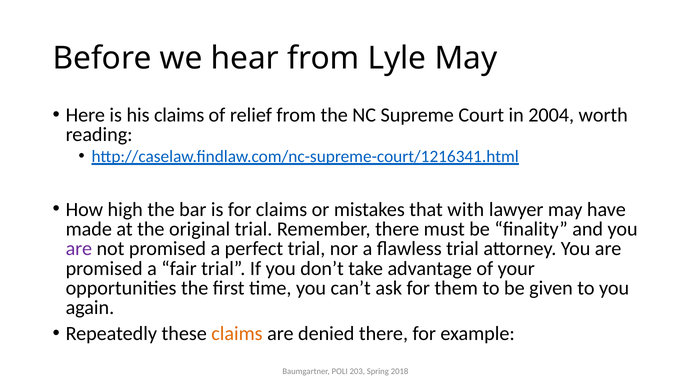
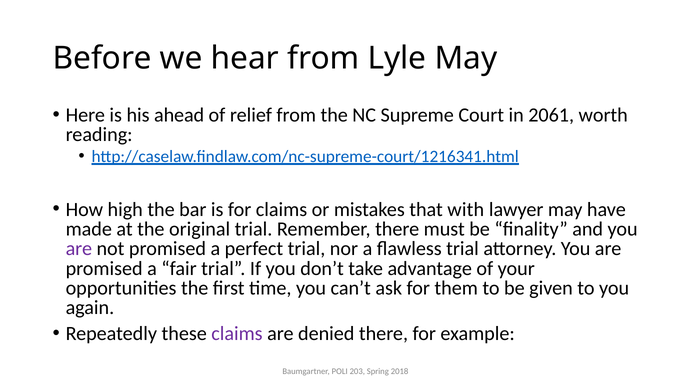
his claims: claims -> ahead
2004: 2004 -> 2061
claims at (237, 333) colour: orange -> purple
